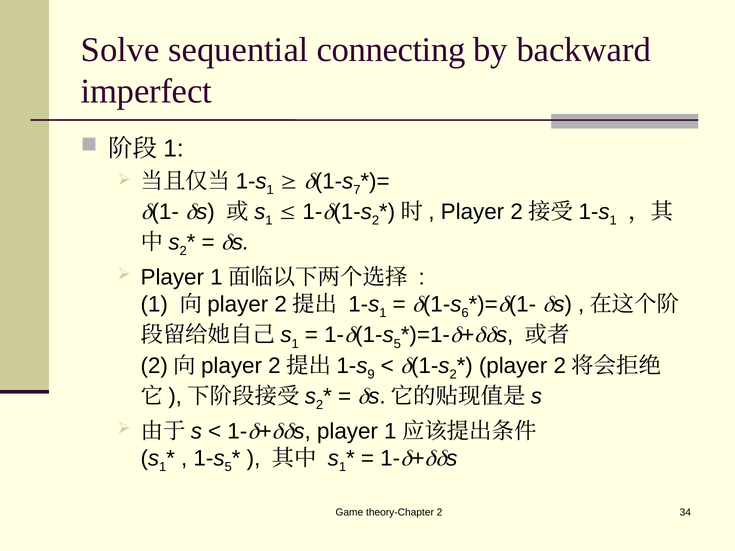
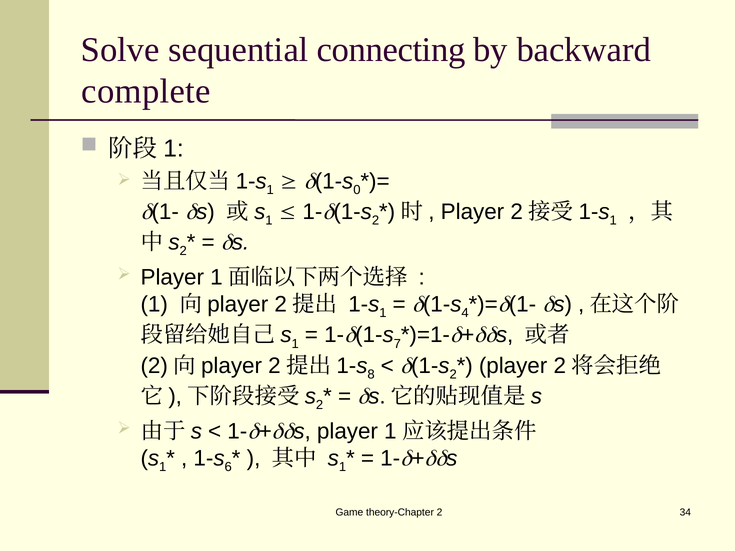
imperfect: imperfect -> complete
7: 7 -> 0
6: 6 -> 4
5 at (397, 344): 5 -> 7
9: 9 -> 8
5 at (228, 467): 5 -> 6
